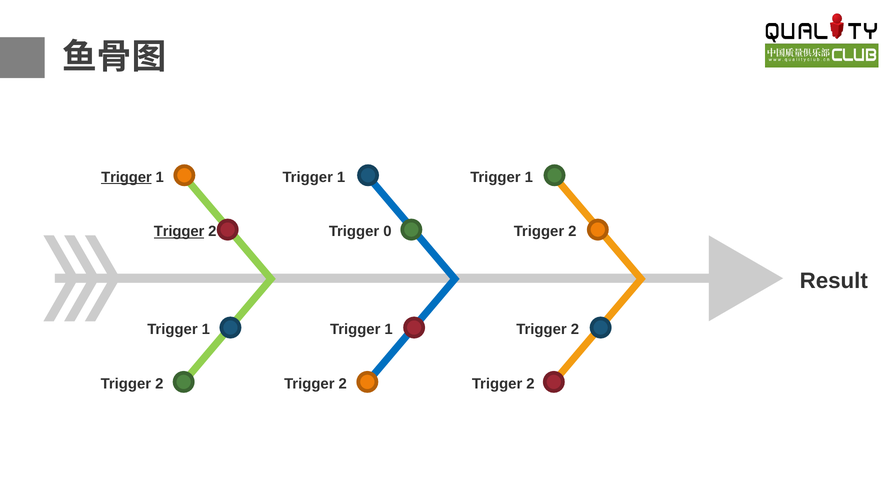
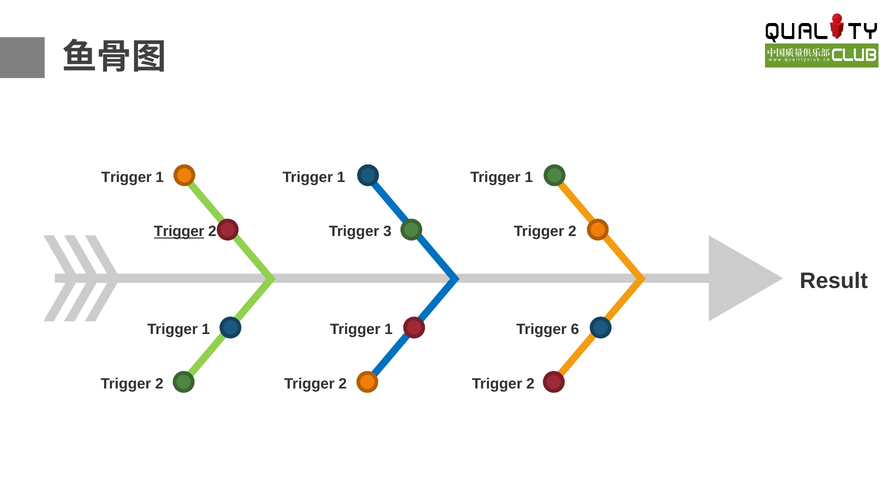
Trigger at (126, 177) underline: present -> none
0: 0 -> 3
2 at (575, 329): 2 -> 6
